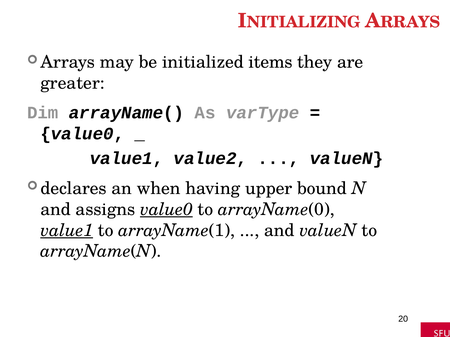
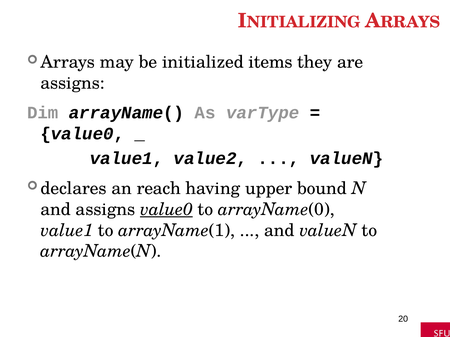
greater at (73, 83): greater -> assigns
when: when -> reach
value1 at (67, 231) underline: present -> none
